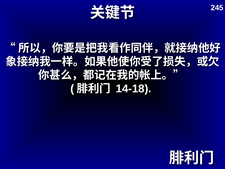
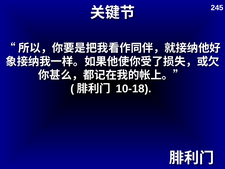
14-18: 14-18 -> 10-18
